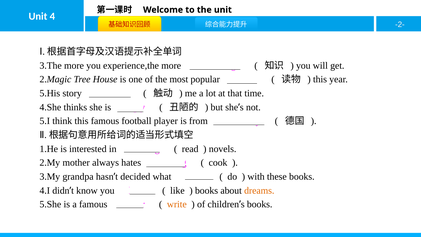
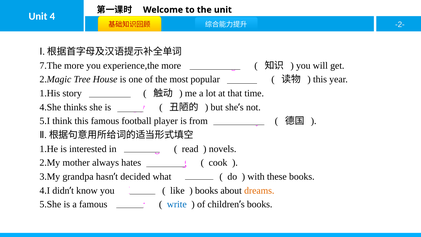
3.The: 3.The -> 7.The
5.His: 5.His -> 1.His
write colour: orange -> blue
